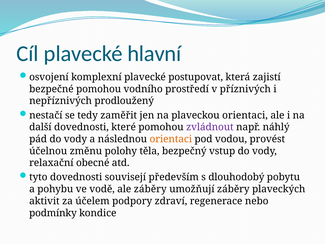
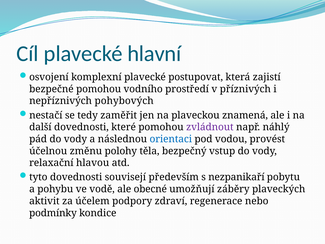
prodloužený: prodloužený -> pohybových
plaveckou orientaci: orientaci -> znamená
orientaci at (171, 139) colour: orange -> blue
obecné: obecné -> hlavou
dlouhodobý: dlouhodobý -> nezpanikaří
ale záběry: záběry -> obecné
